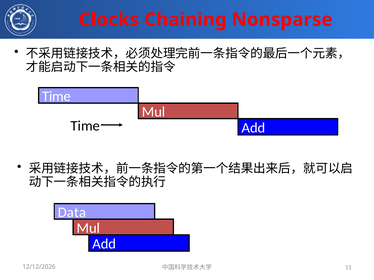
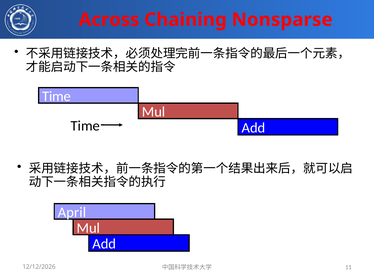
Clocks: Clocks -> Across
Data: Data -> April
